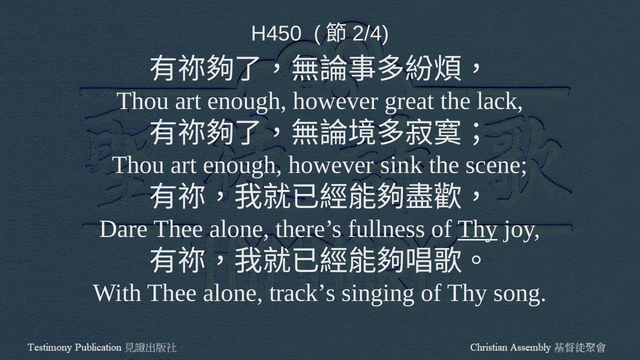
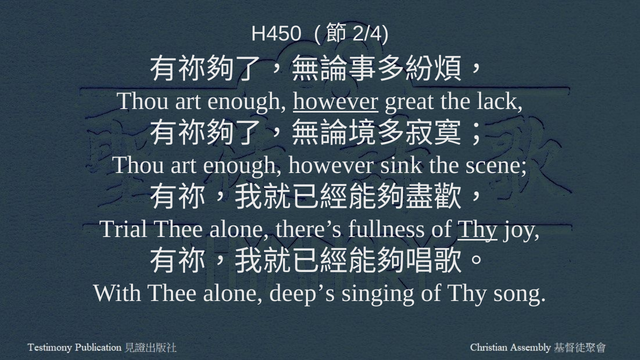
however at (336, 101) underline: none -> present
Dare: Dare -> Trial
track’s: track’s -> deep’s
